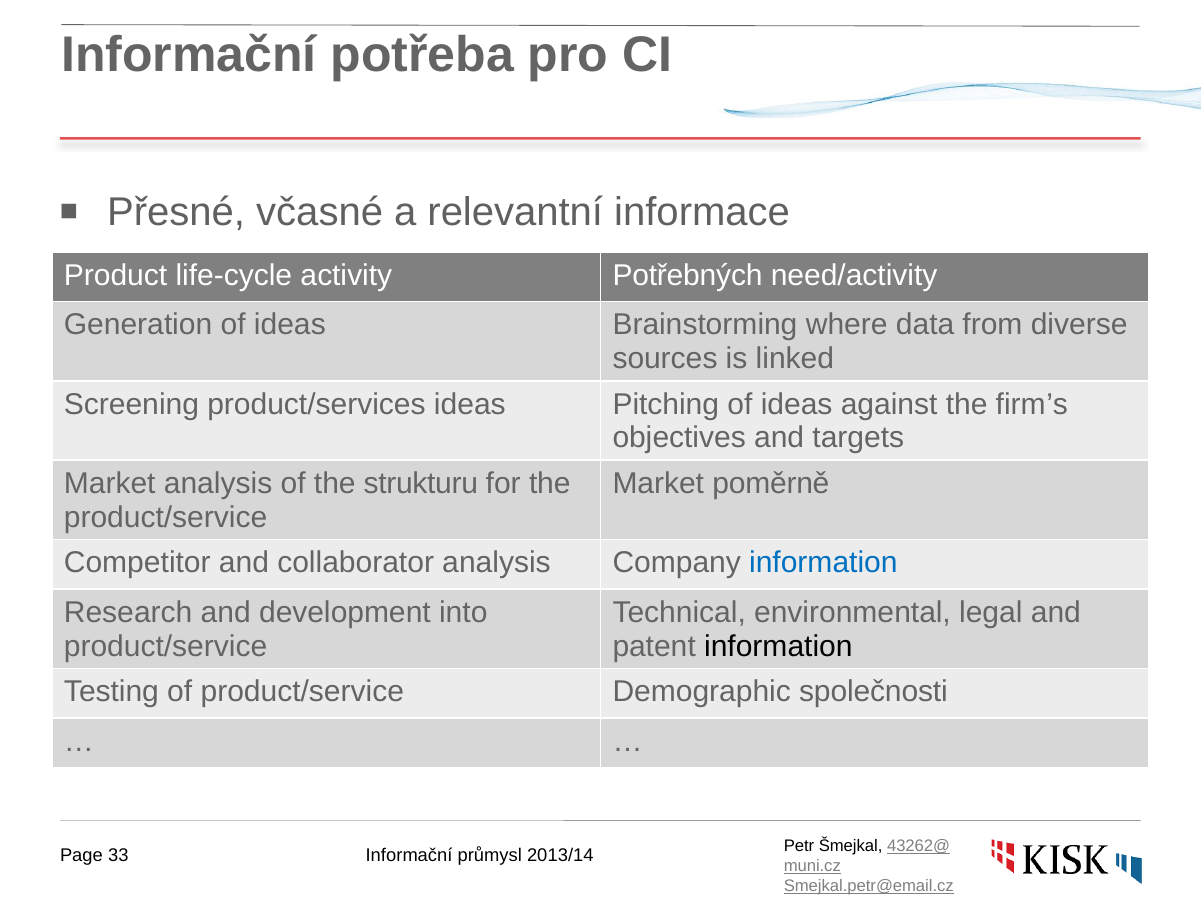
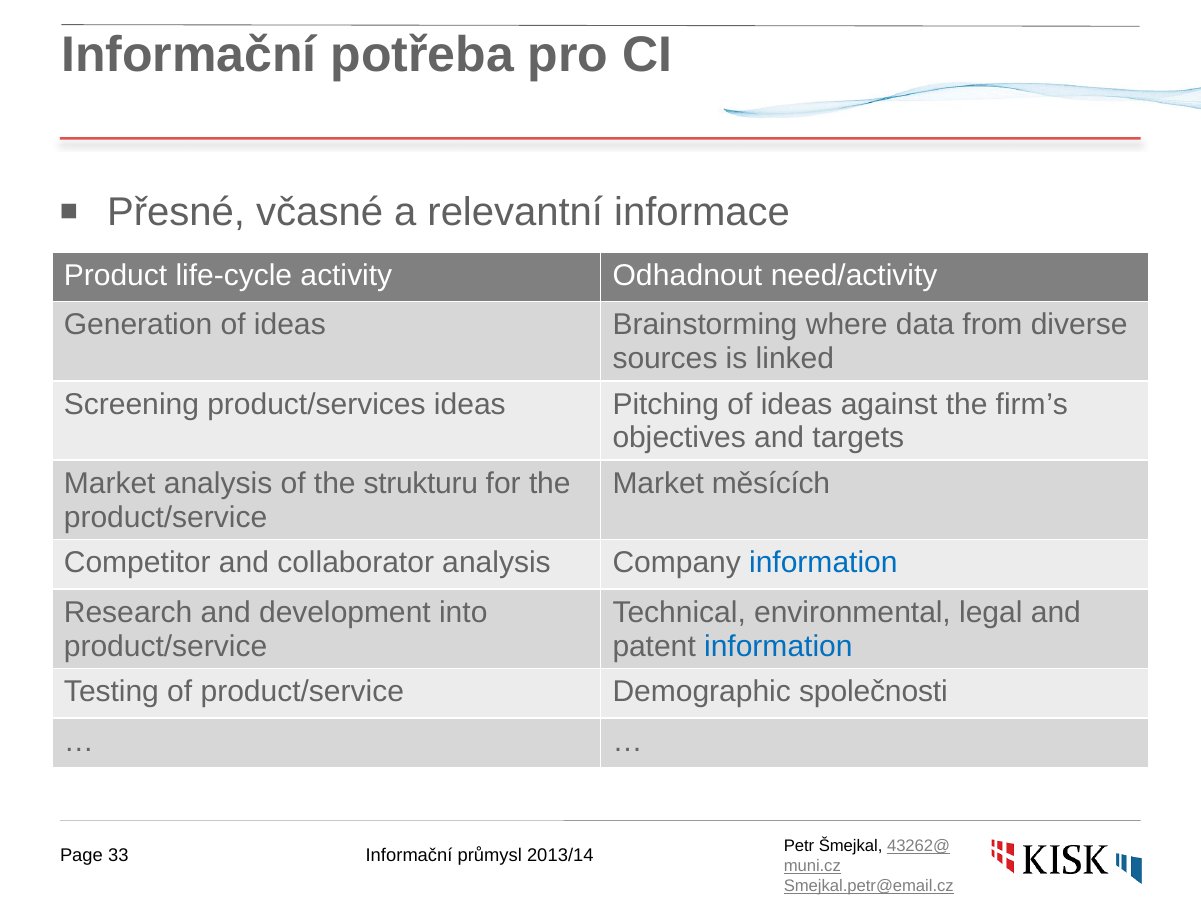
Potřebných: Potřebných -> Odhadnout
poměrně: poměrně -> měsících
information at (778, 646) colour: black -> blue
